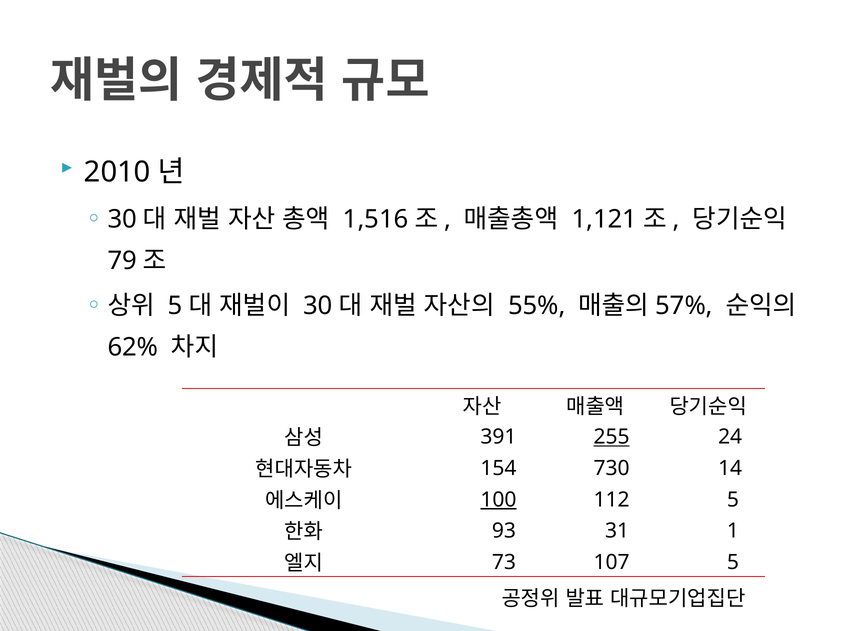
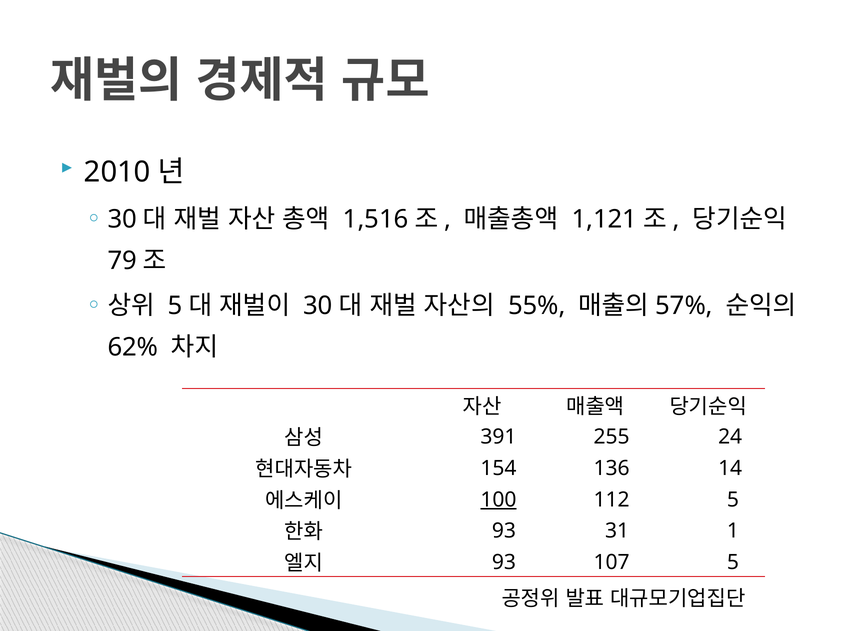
255 underline: present -> none
730: 730 -> 136
73 at (504, 562): 73 -> 93
